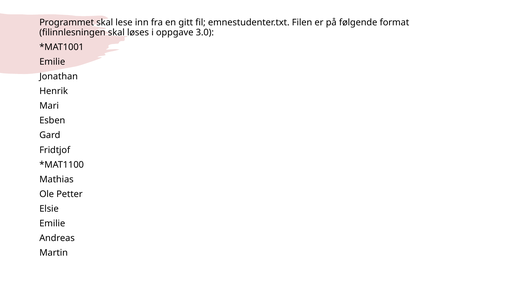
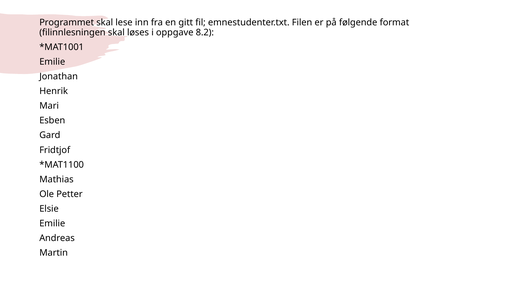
3.0: 3.0 -> 8.2
